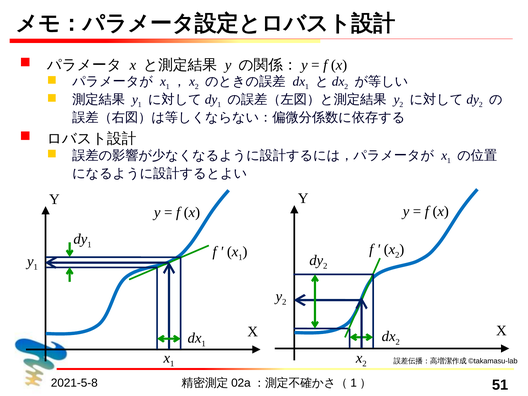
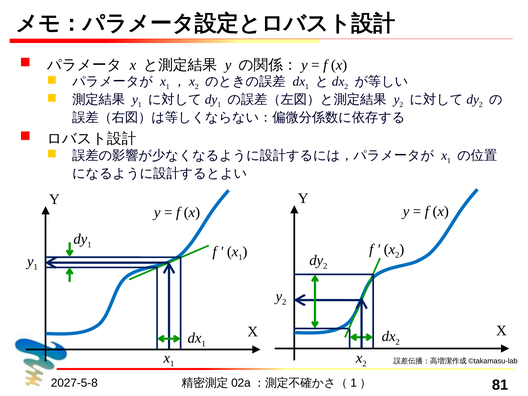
2021-5-8: 2021-5-8 -> 2027-5-8
51: 51 -> 81
